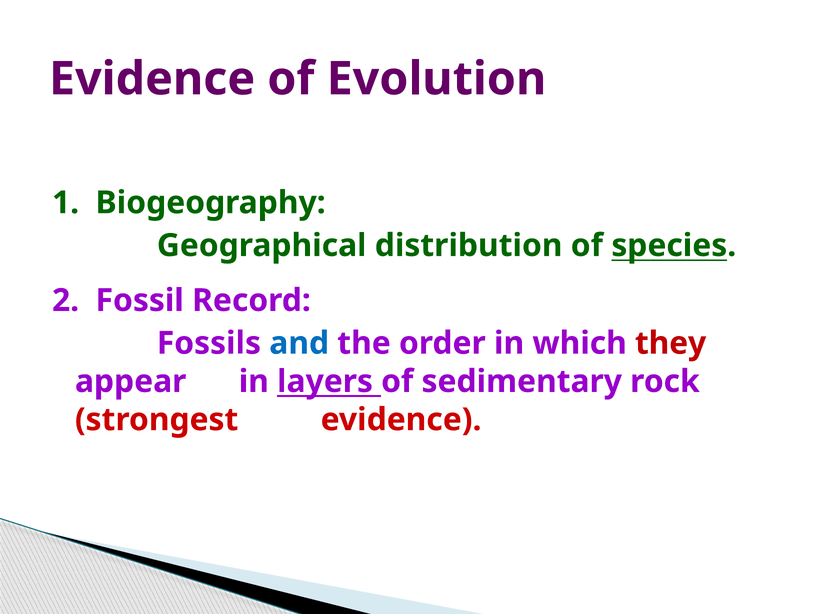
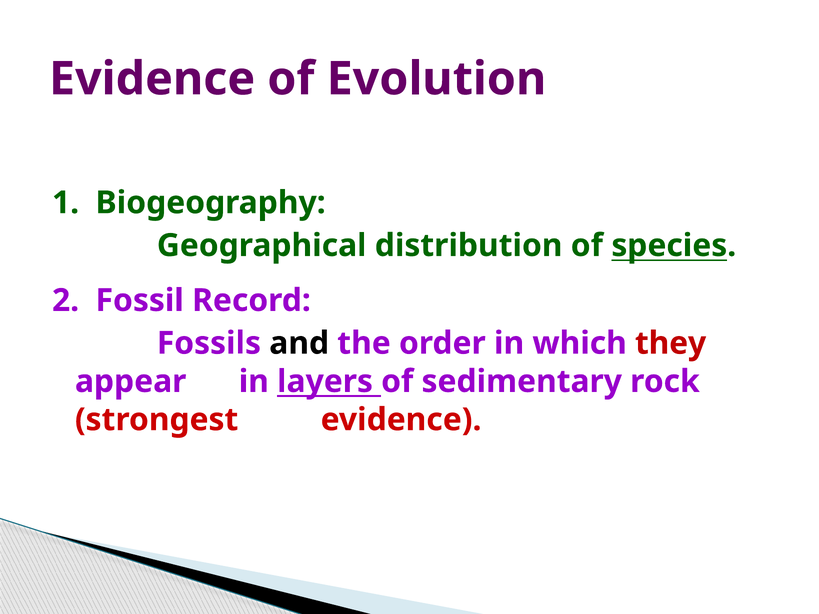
and colour: blue -> black
